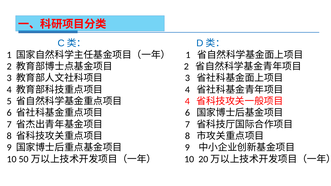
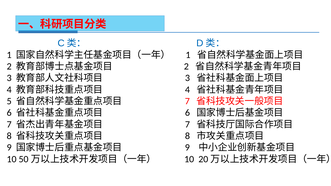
4 at (187, 101): 4 -> 7
